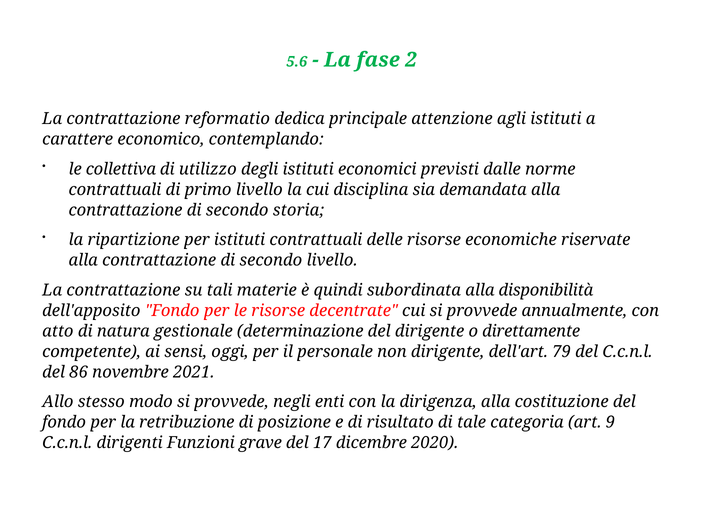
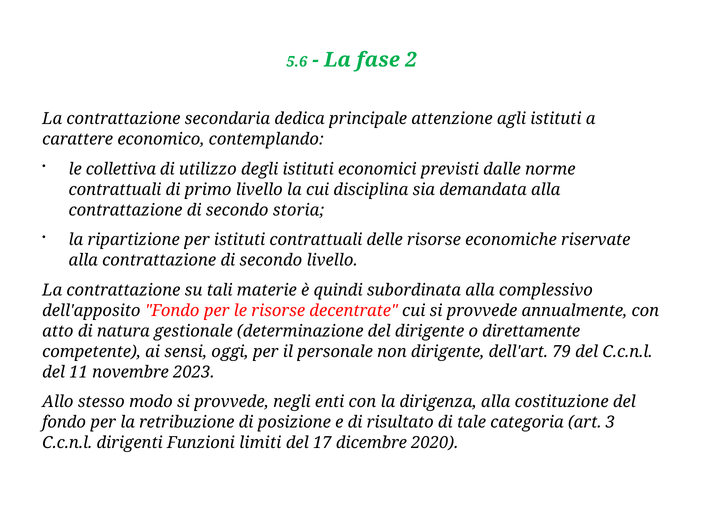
reformatio: reformatio -> secondaria
disponibilità: disponibilità -> complessivo
86: 86 -> 11
2021: 2021 -> 2023
9: 9 -> 3
grave: grave -> limiti
